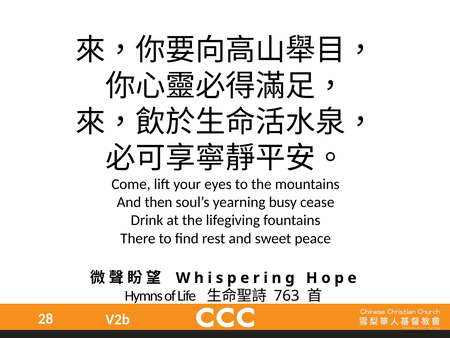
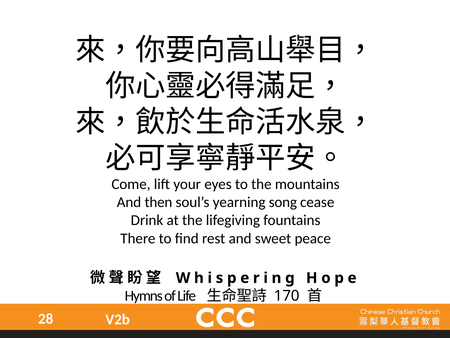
busy: busy -> song
763: 763 -> 170
